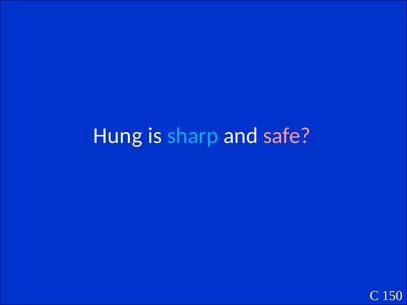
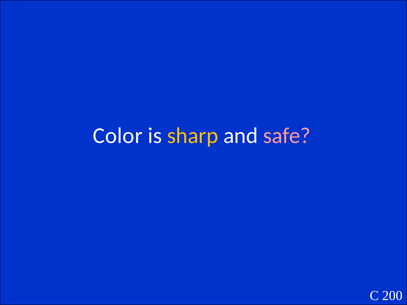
Hung: Hung -> Color
sharp colour: light blue -> yellow
150: 150 -> 200
